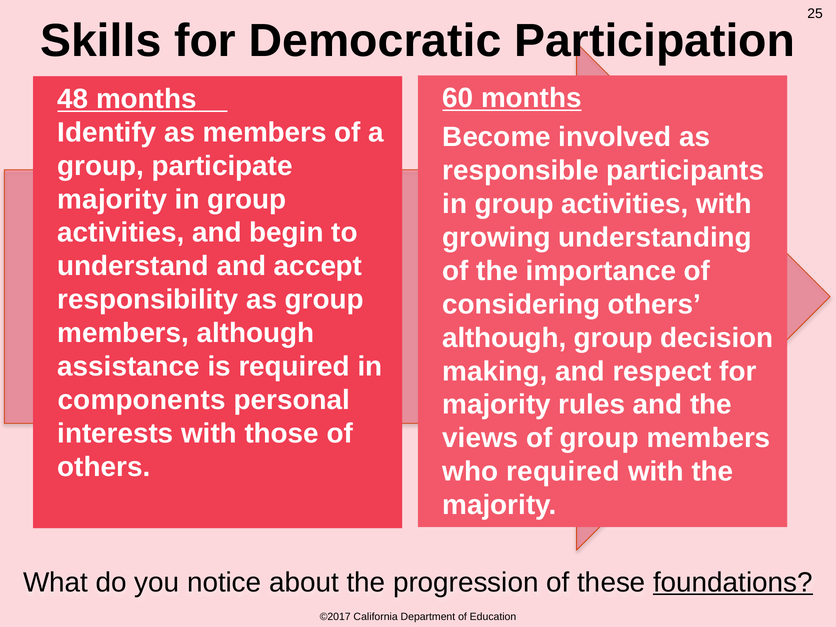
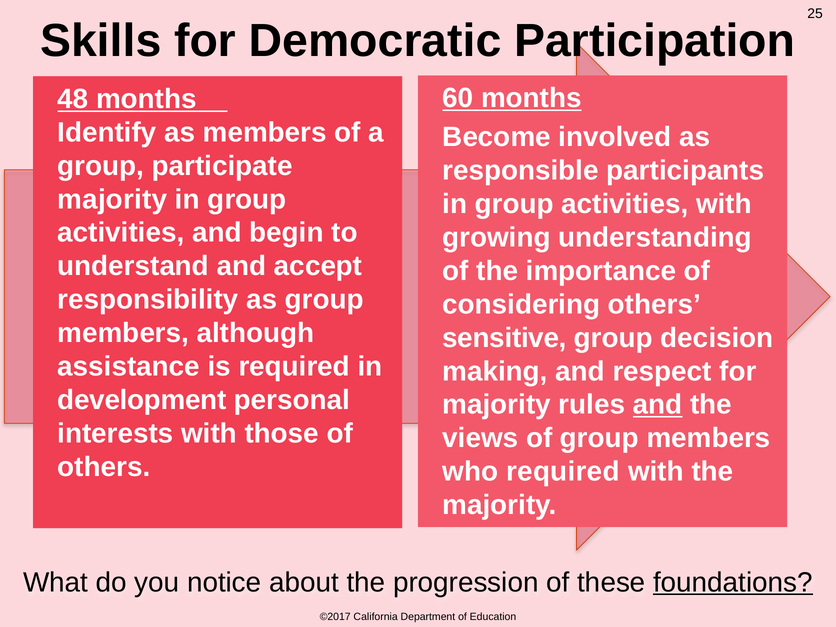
although at (504, 338): although -> sensitive
components: components -> development
and at (658, 405) underline: none -> present
